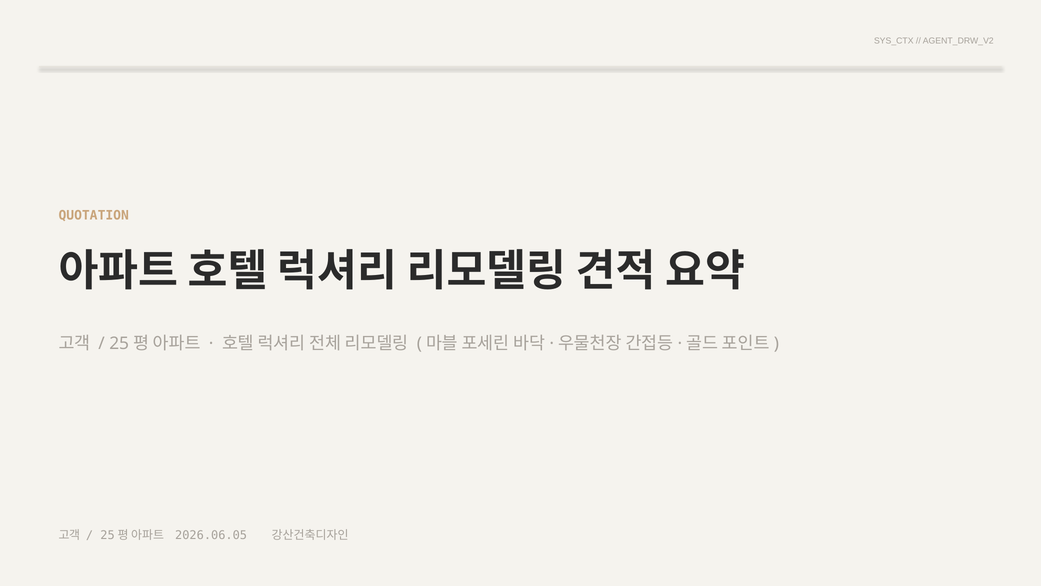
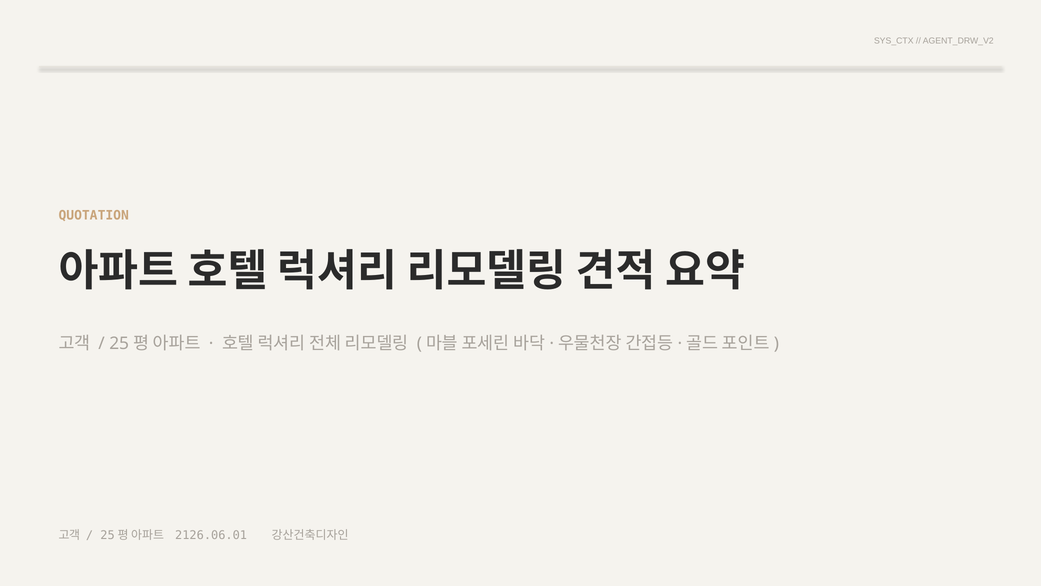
2026.06.05: 2026.06.05 -> 2126.06.01
